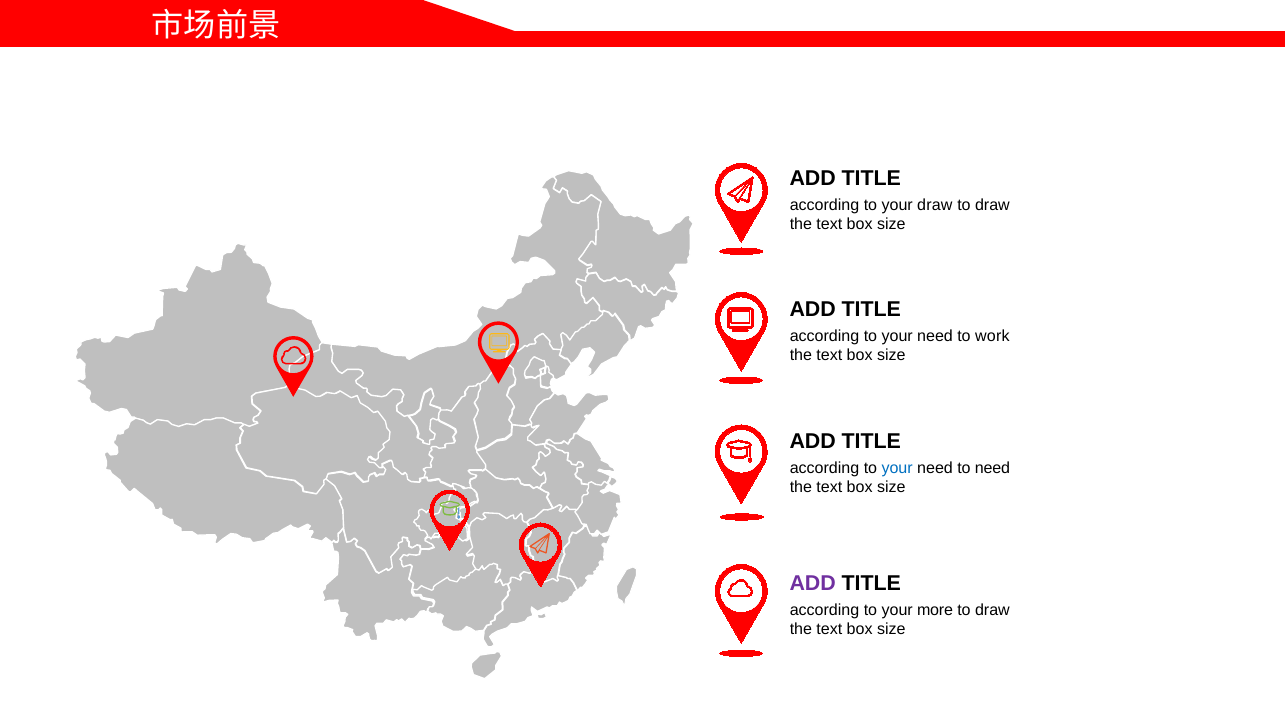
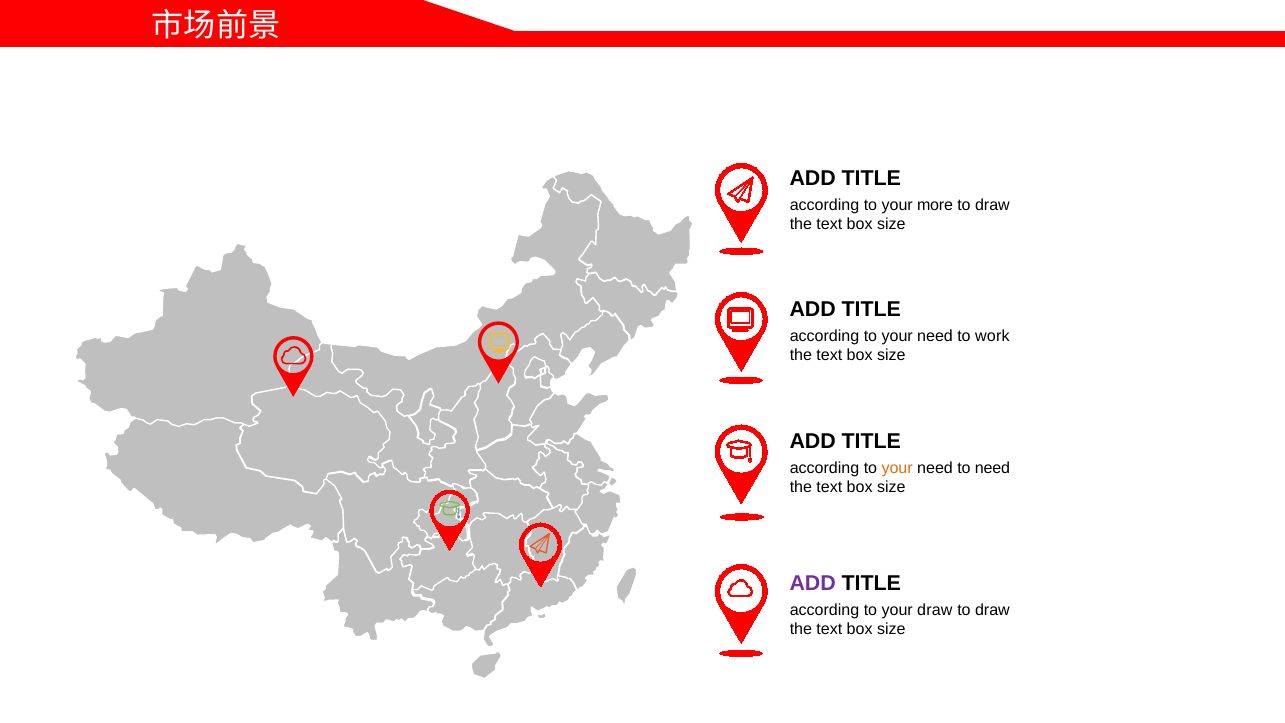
your draw: draw -> more
your at (897, 468) colour: blue -> orange
your more: more -> draw
